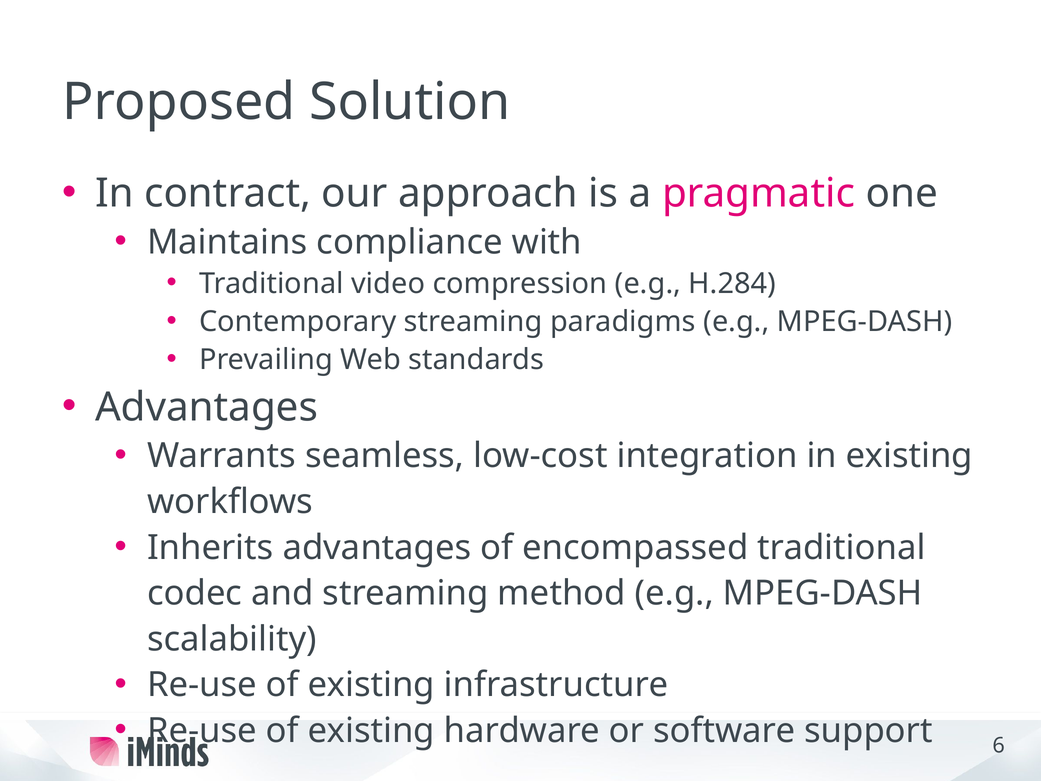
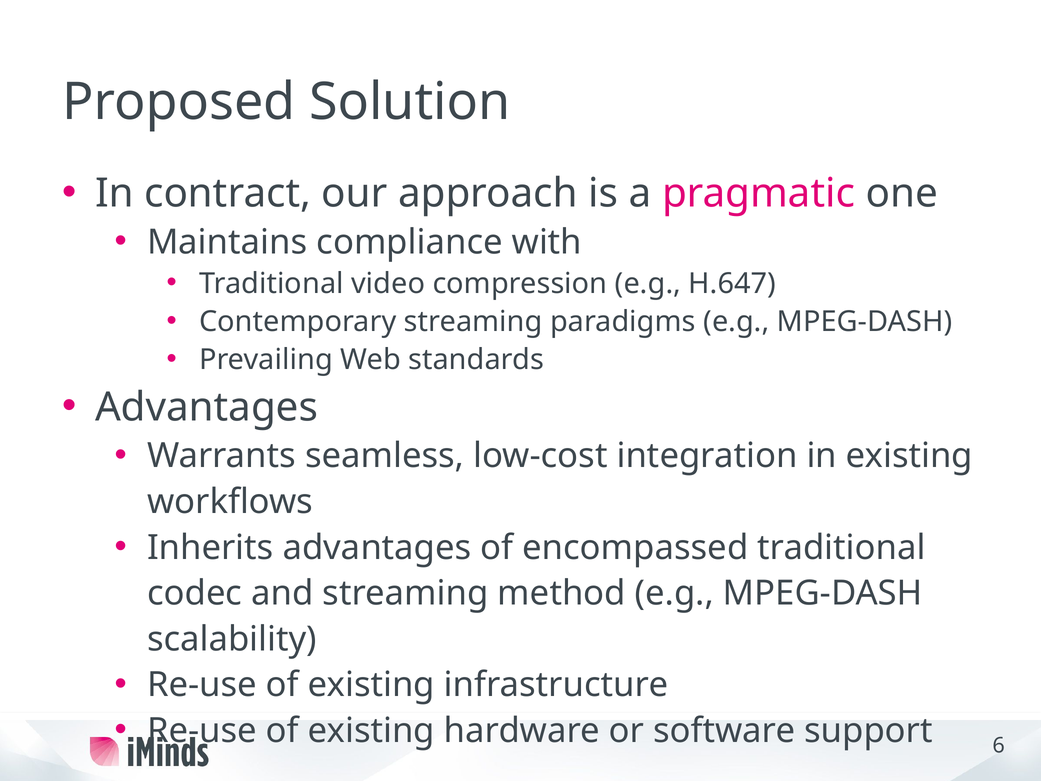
H.284: H.284 -> H.647
